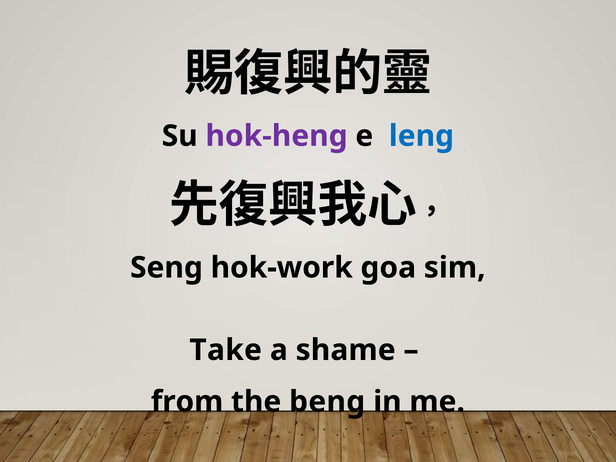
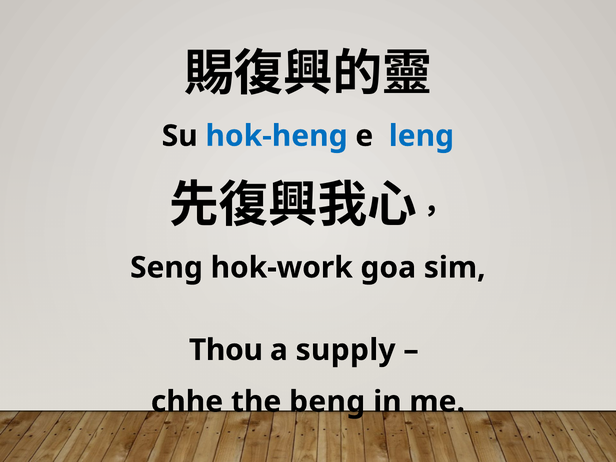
hok-heng colour: purple -> blue
Take: Take -> Thou
shame: shame -> supply
from: from -> chhe
